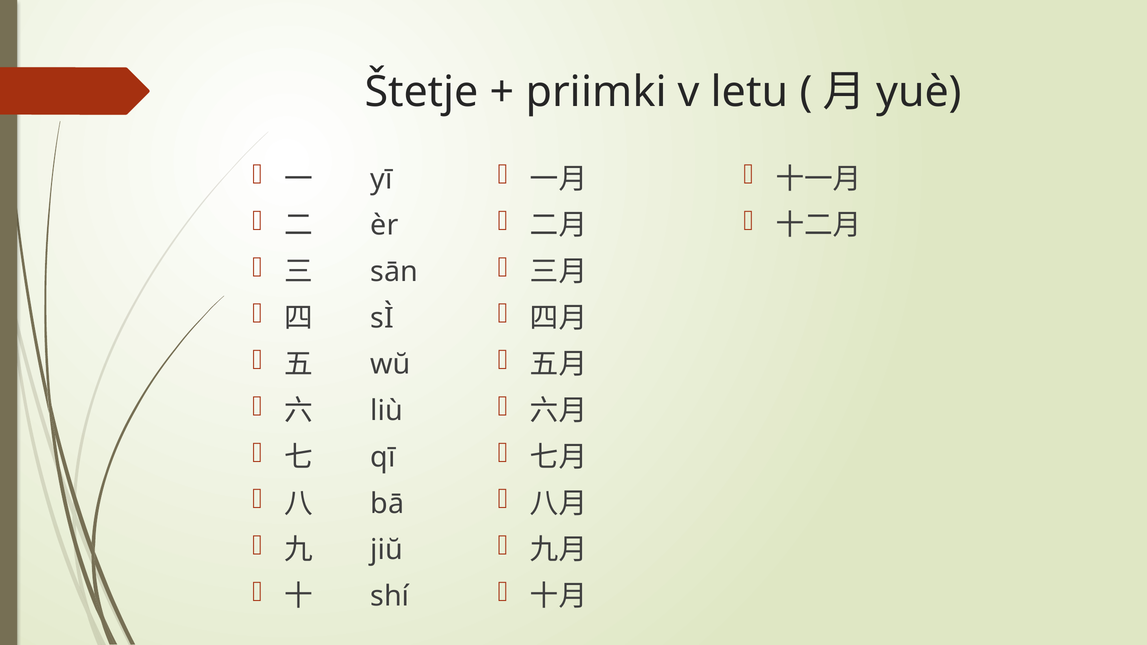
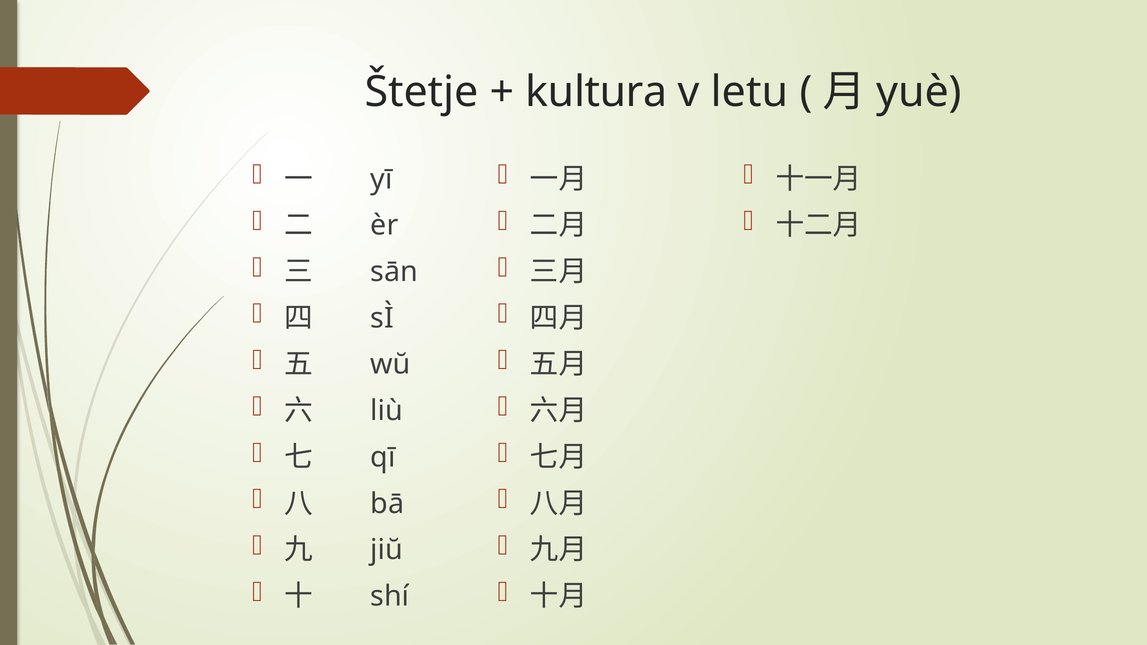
priimki: priimki -> kultura
